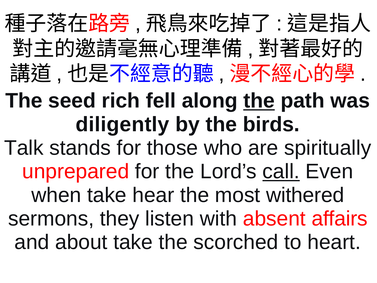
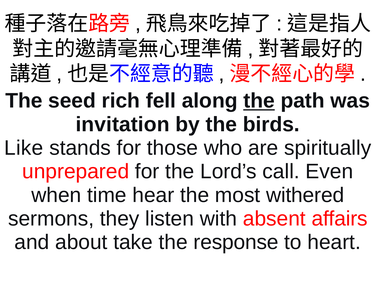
diligently: diligently -> invitation
Talk: Talk -> Like
call underline: present -> none
when take: take -> time
scorched: scorched -> response
